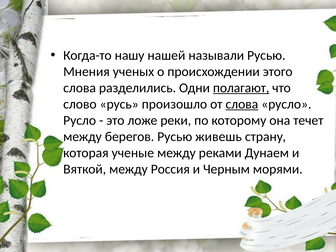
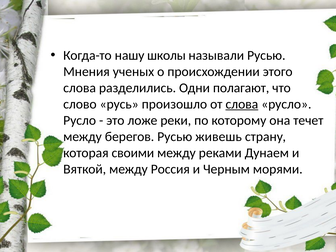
нашей: нашей -> школы
полагают underline: present -> none
ученые: ученые -> своими
